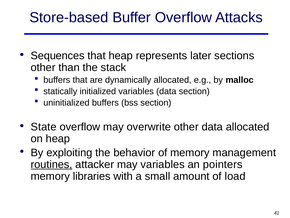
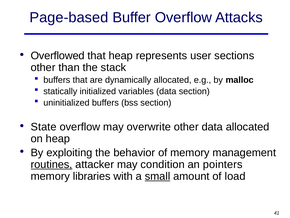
Store-based: Store-based -> Page-based
Sequences: Sequences -> Overflowed
later: later -> user
may variables: variables -> condition
small underline: none -> present
